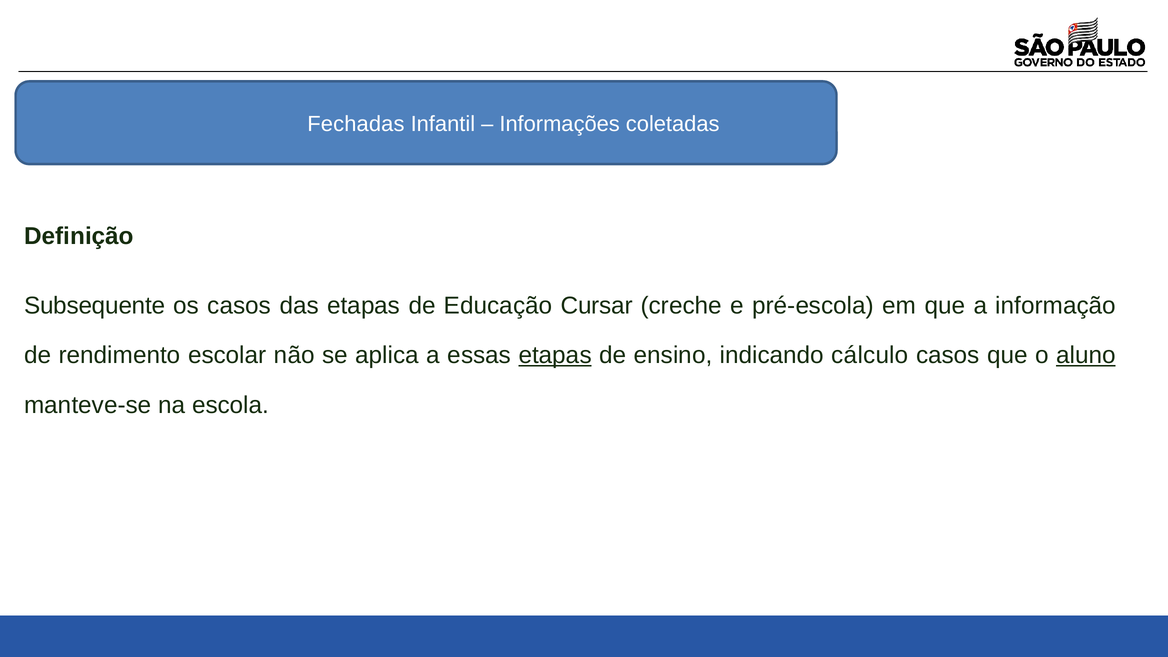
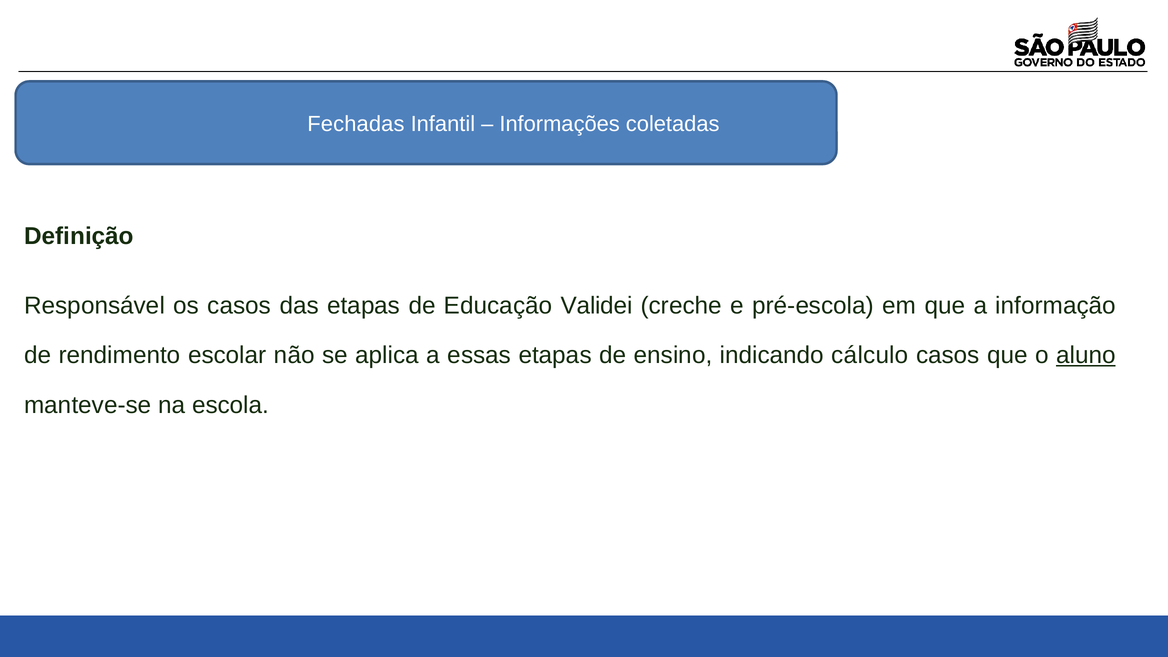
Subsequente: Subsequente -> Responsável
Cursar: Cursar -> Validei
etapas at (555, 355) underline: present -> none
